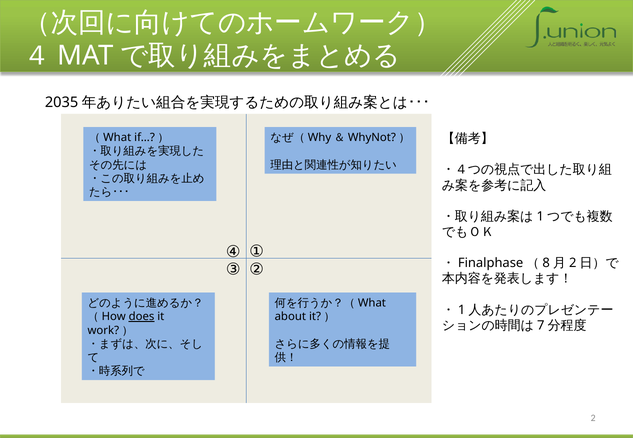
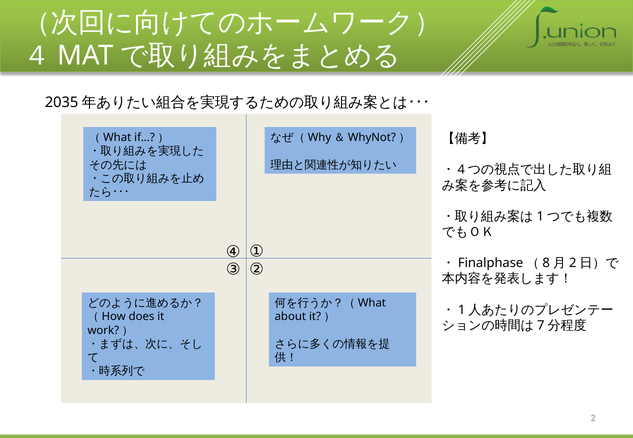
does underline: present -> none
